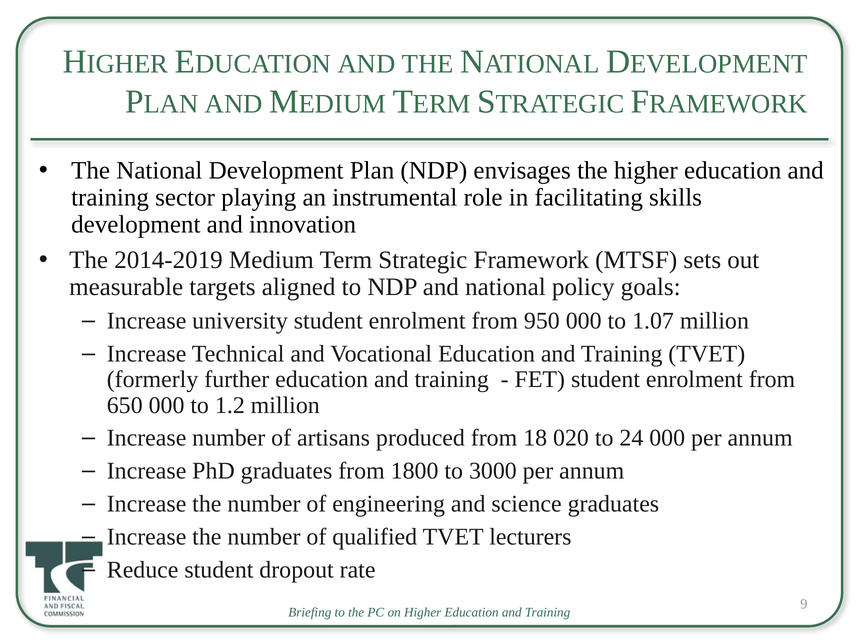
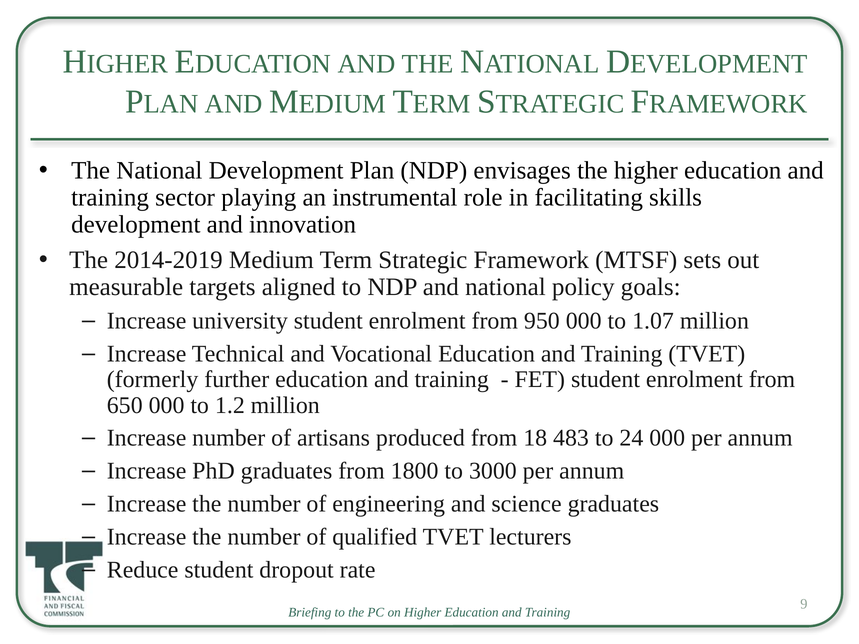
020: 020 -> 483
